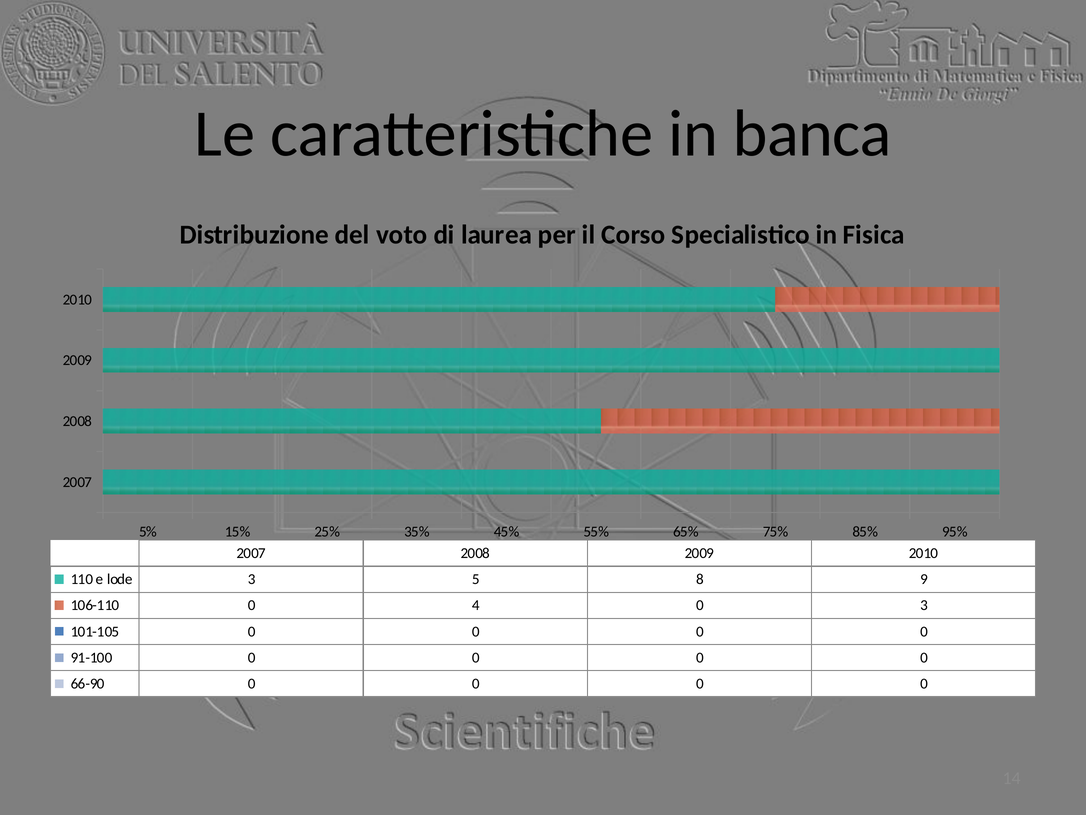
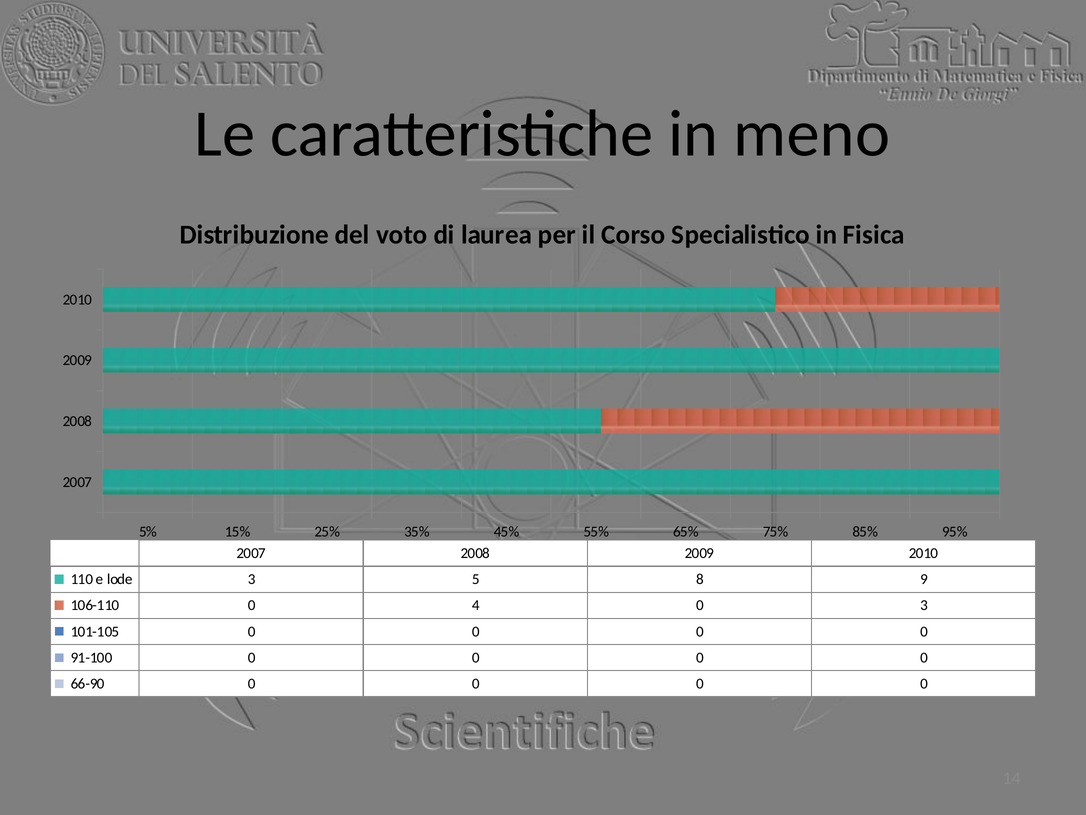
banca: banca -> meno
